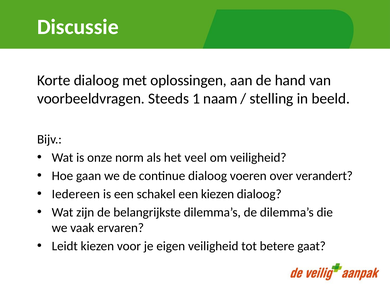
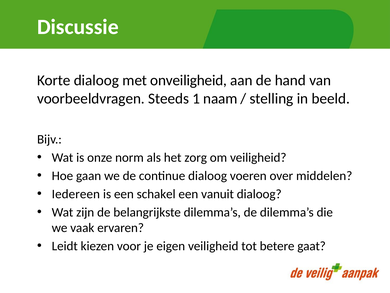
oplossingen: oplossingen -> onveiligheid
veel: veel -> zorg
verandert: verandert -> middelen
een kiezen: kiezen -> vanuit
